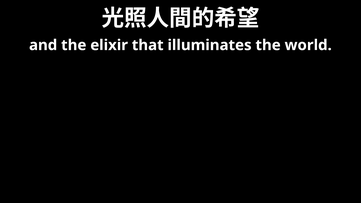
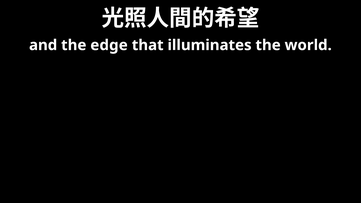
elixir: elixir -> edge
